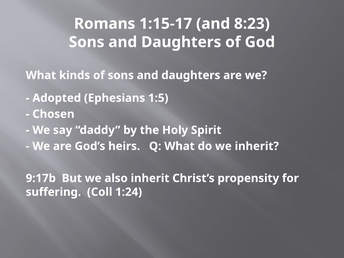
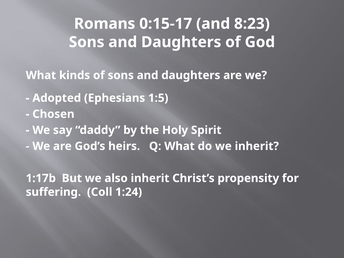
1:15-17: 1:15-17 -> 0:15-17
9:17b: 9:17b -> 1:17b
